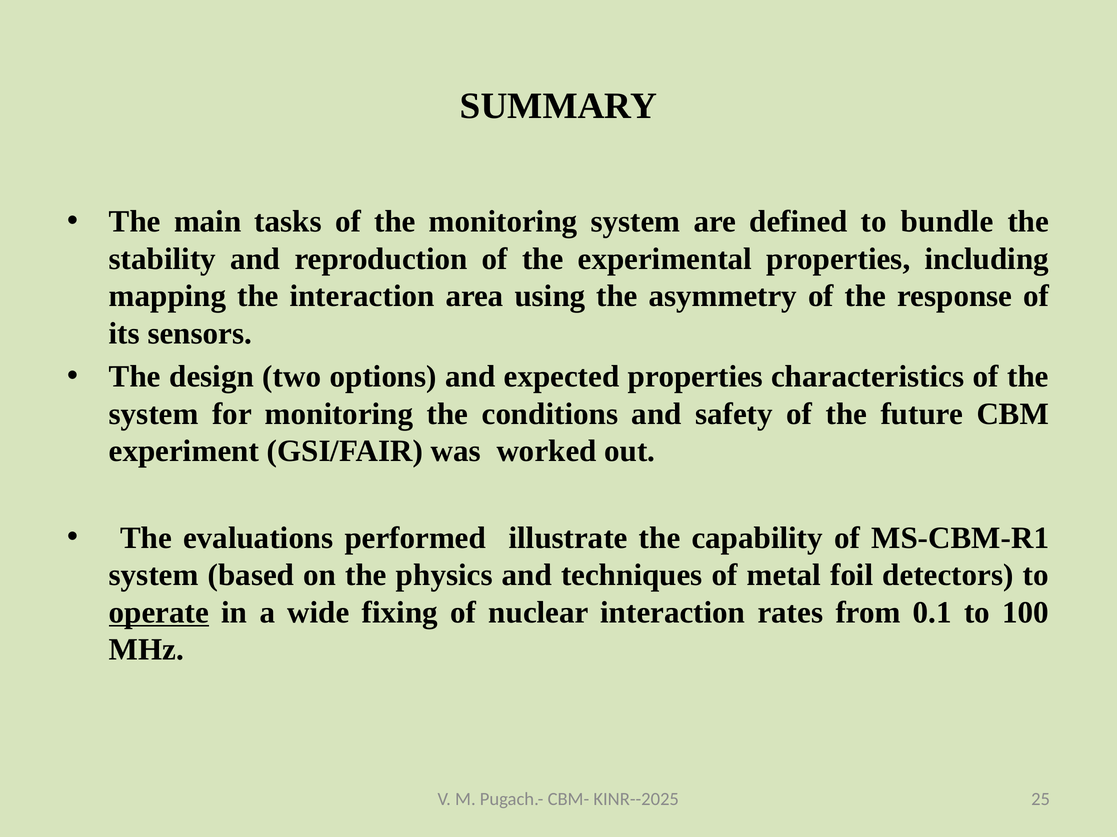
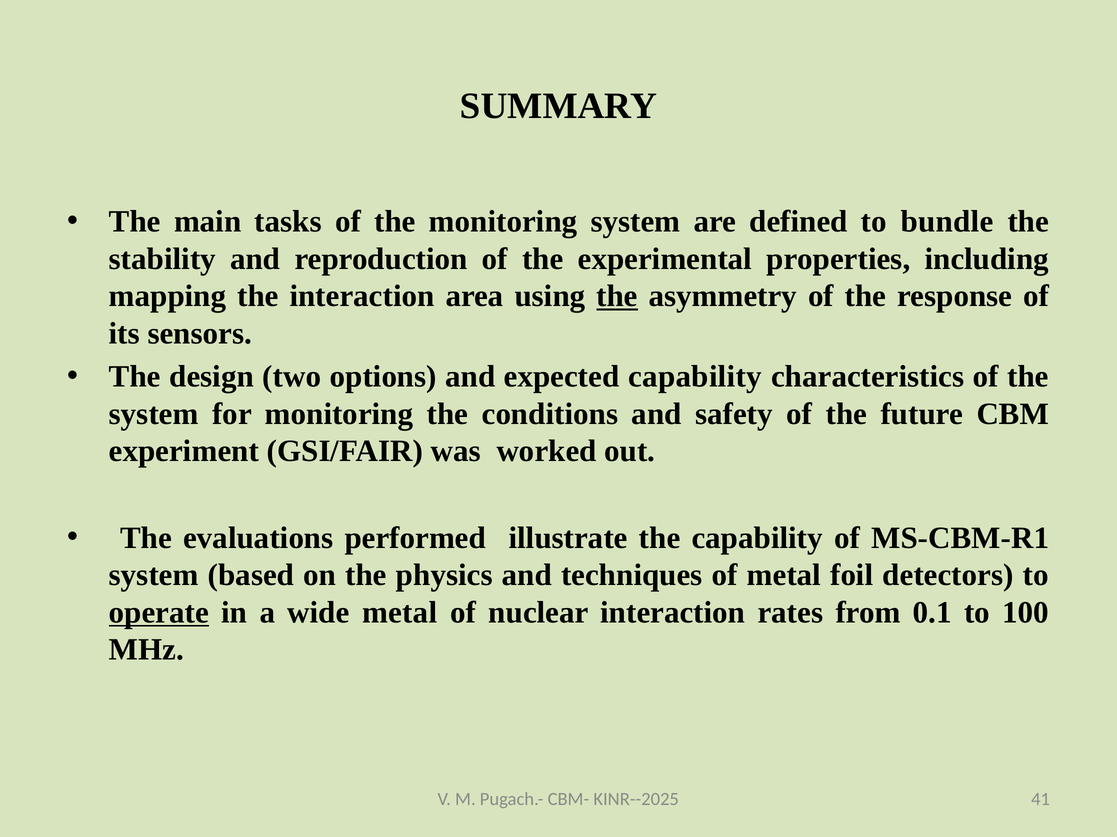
the at (617, 296) underline: none -> present
expected properties: properties -> capability
wide fixing: fixing -> metal
25: 25 -> 41
